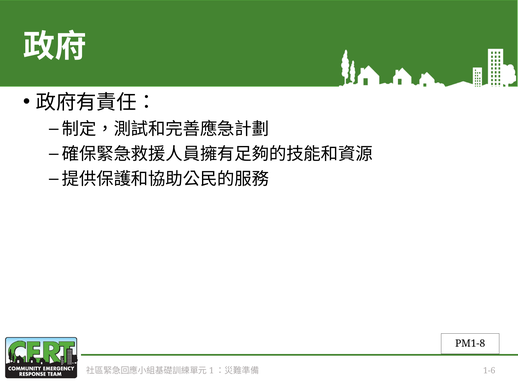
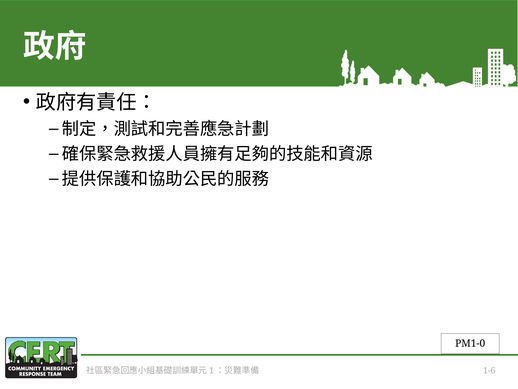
PM1-8: PM1-8 -> PM1-0
